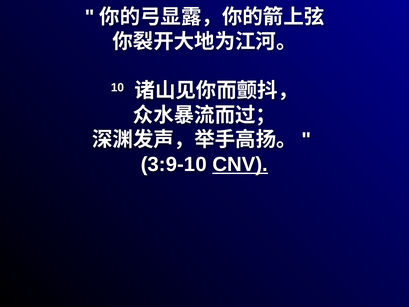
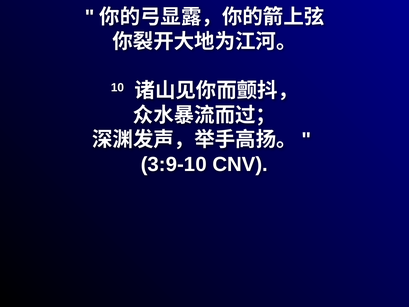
CNV underline: present -> none
